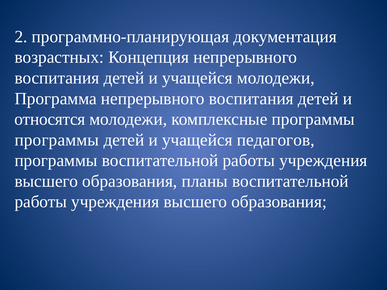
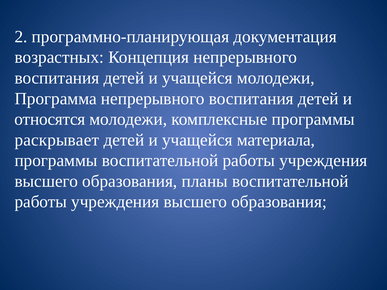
программы at (57, 140): программы -> раскрывает
педагогов: педагогов -> материала
